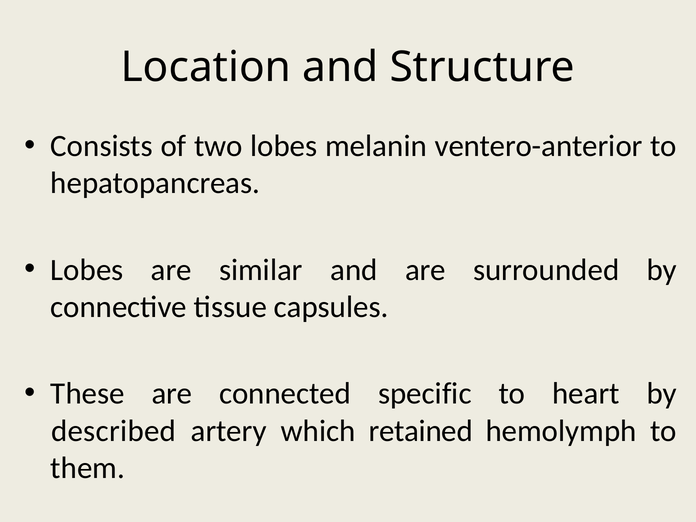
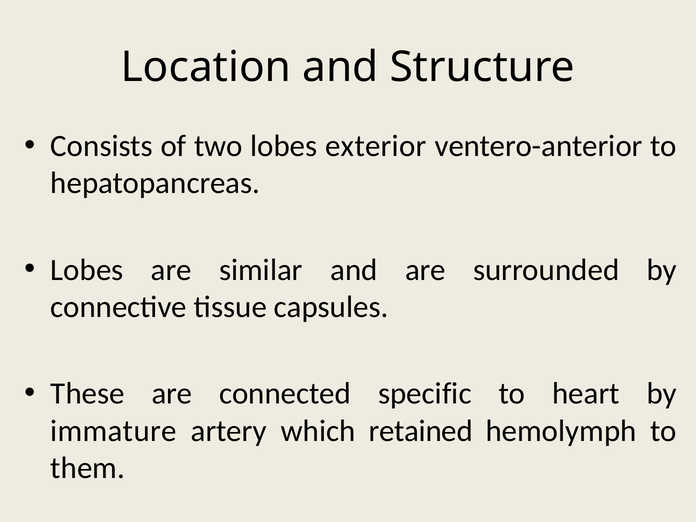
melanin: melanin -> exterior
described: described -> immature
